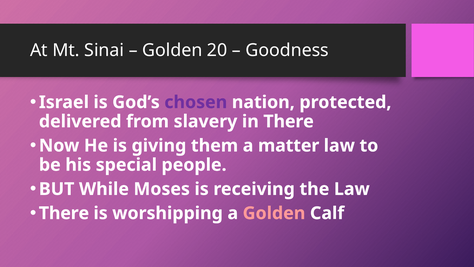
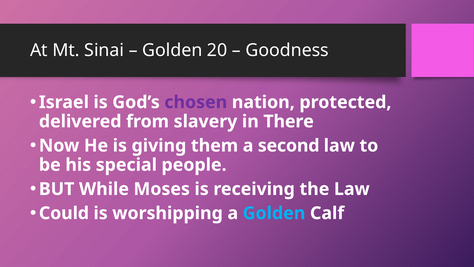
matter: matter -> second
There at (64, 213): There -> Could
Golden at (274, 213) colour: pink -> light blue
